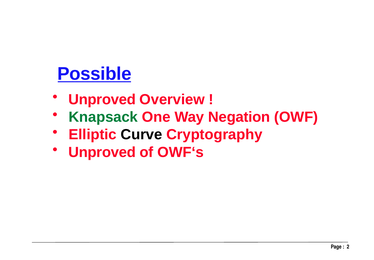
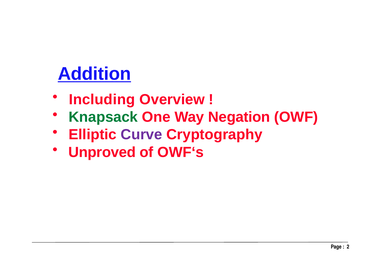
Possible: Possible -> Addition
Unproved at (102, 99): Unproved -> Including
Curve colour: black -> purple
